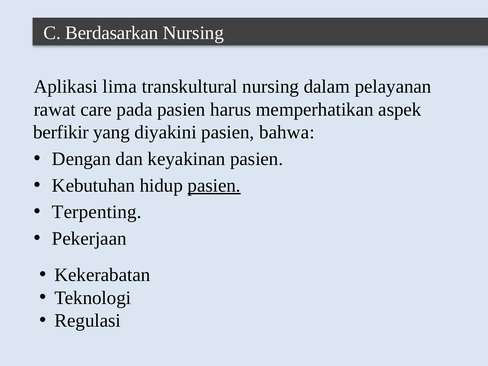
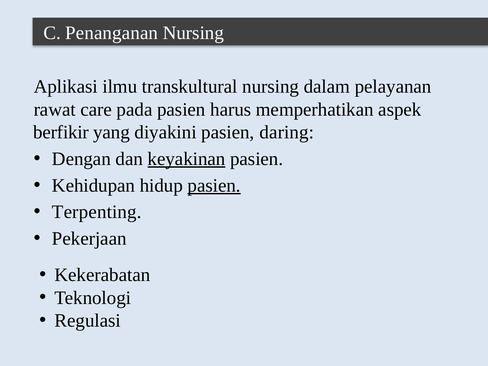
Berdasarkan: Berdasarkan -> Penanganan
lima: lima -> ilmu
bahwa: bahwa -> daring
keyakinan underline: none -> present
Kebutuhan: Kebutuhan -> Kehidupan
